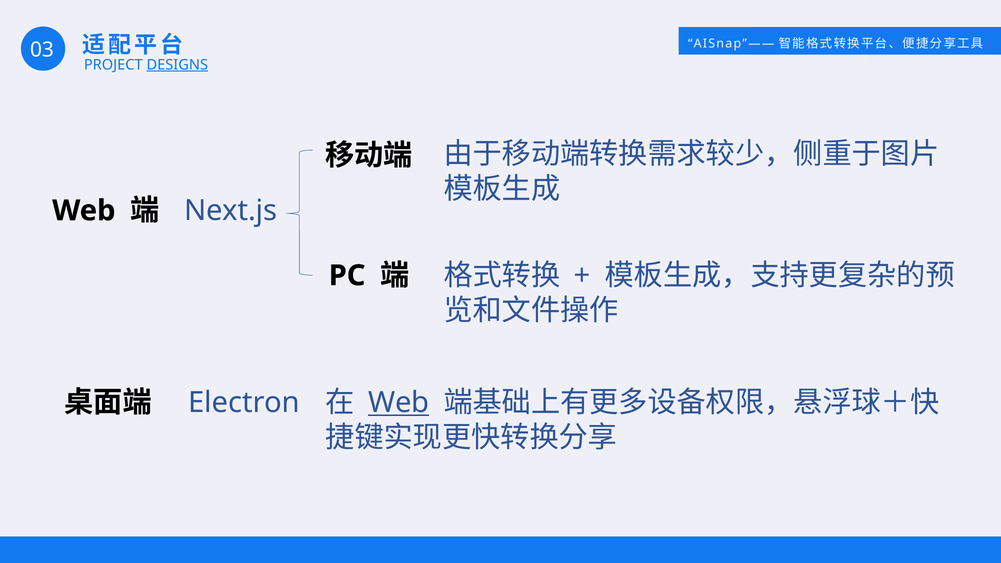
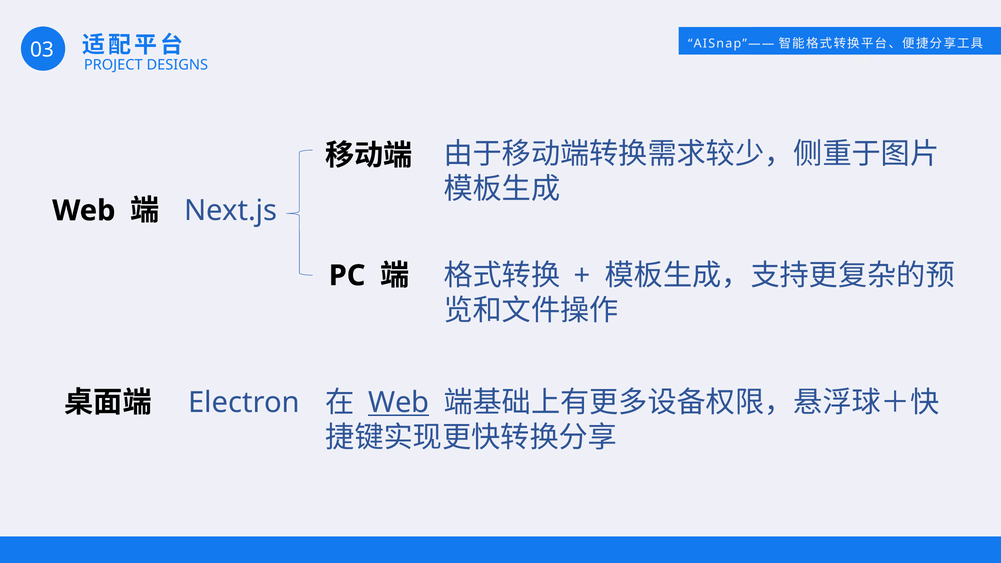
DESIGNS underline: present -> none
